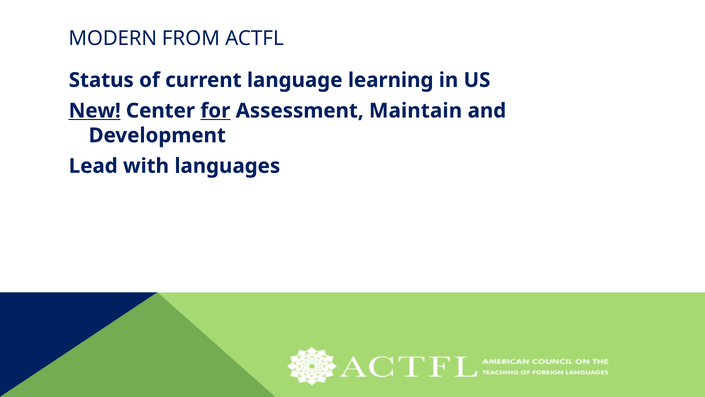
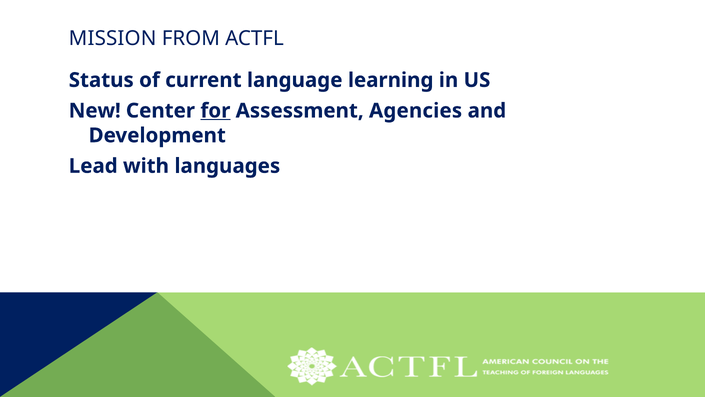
MODERN: MODERN -> MISSION
New underline: present -> none
Maintain: Maintain -> Agencies
